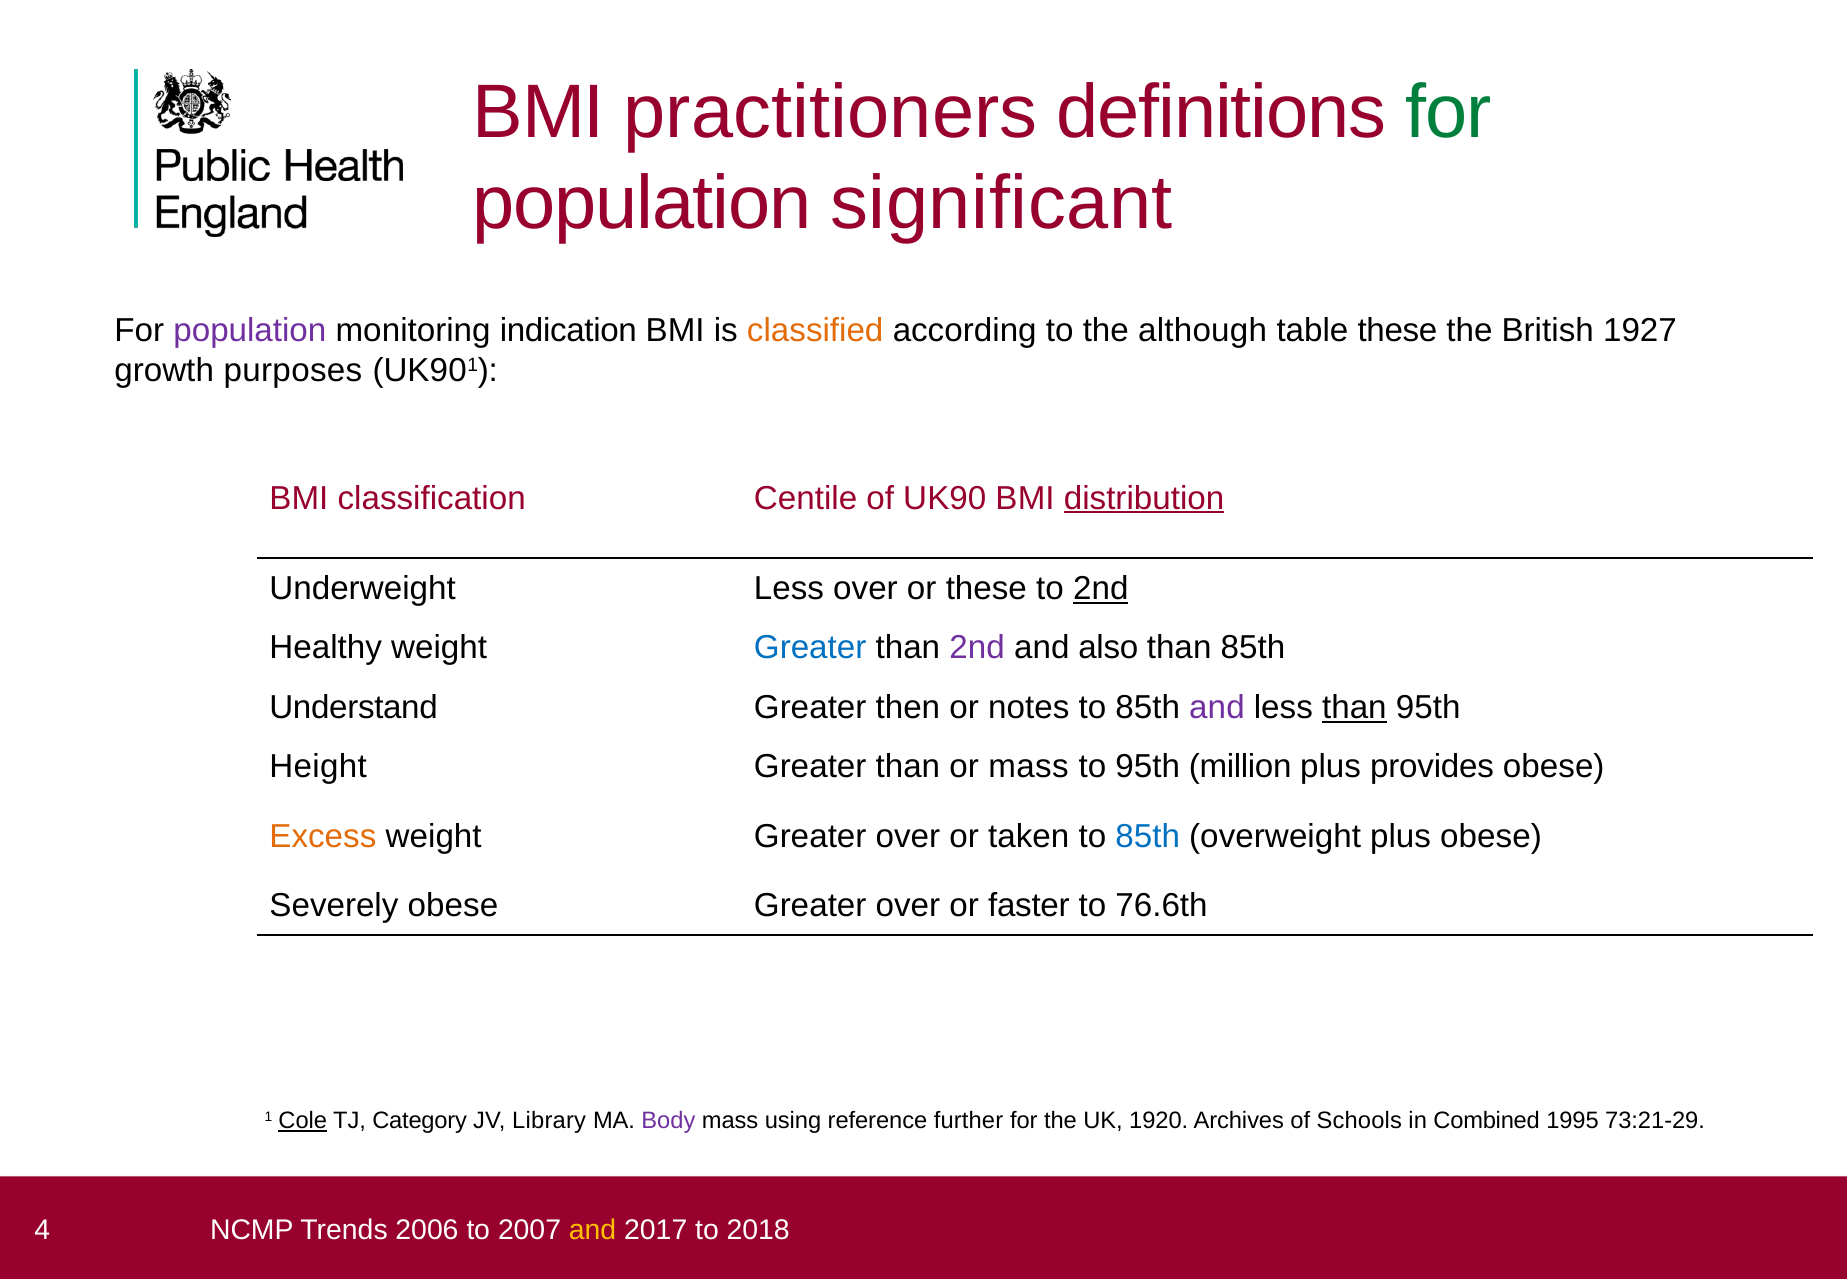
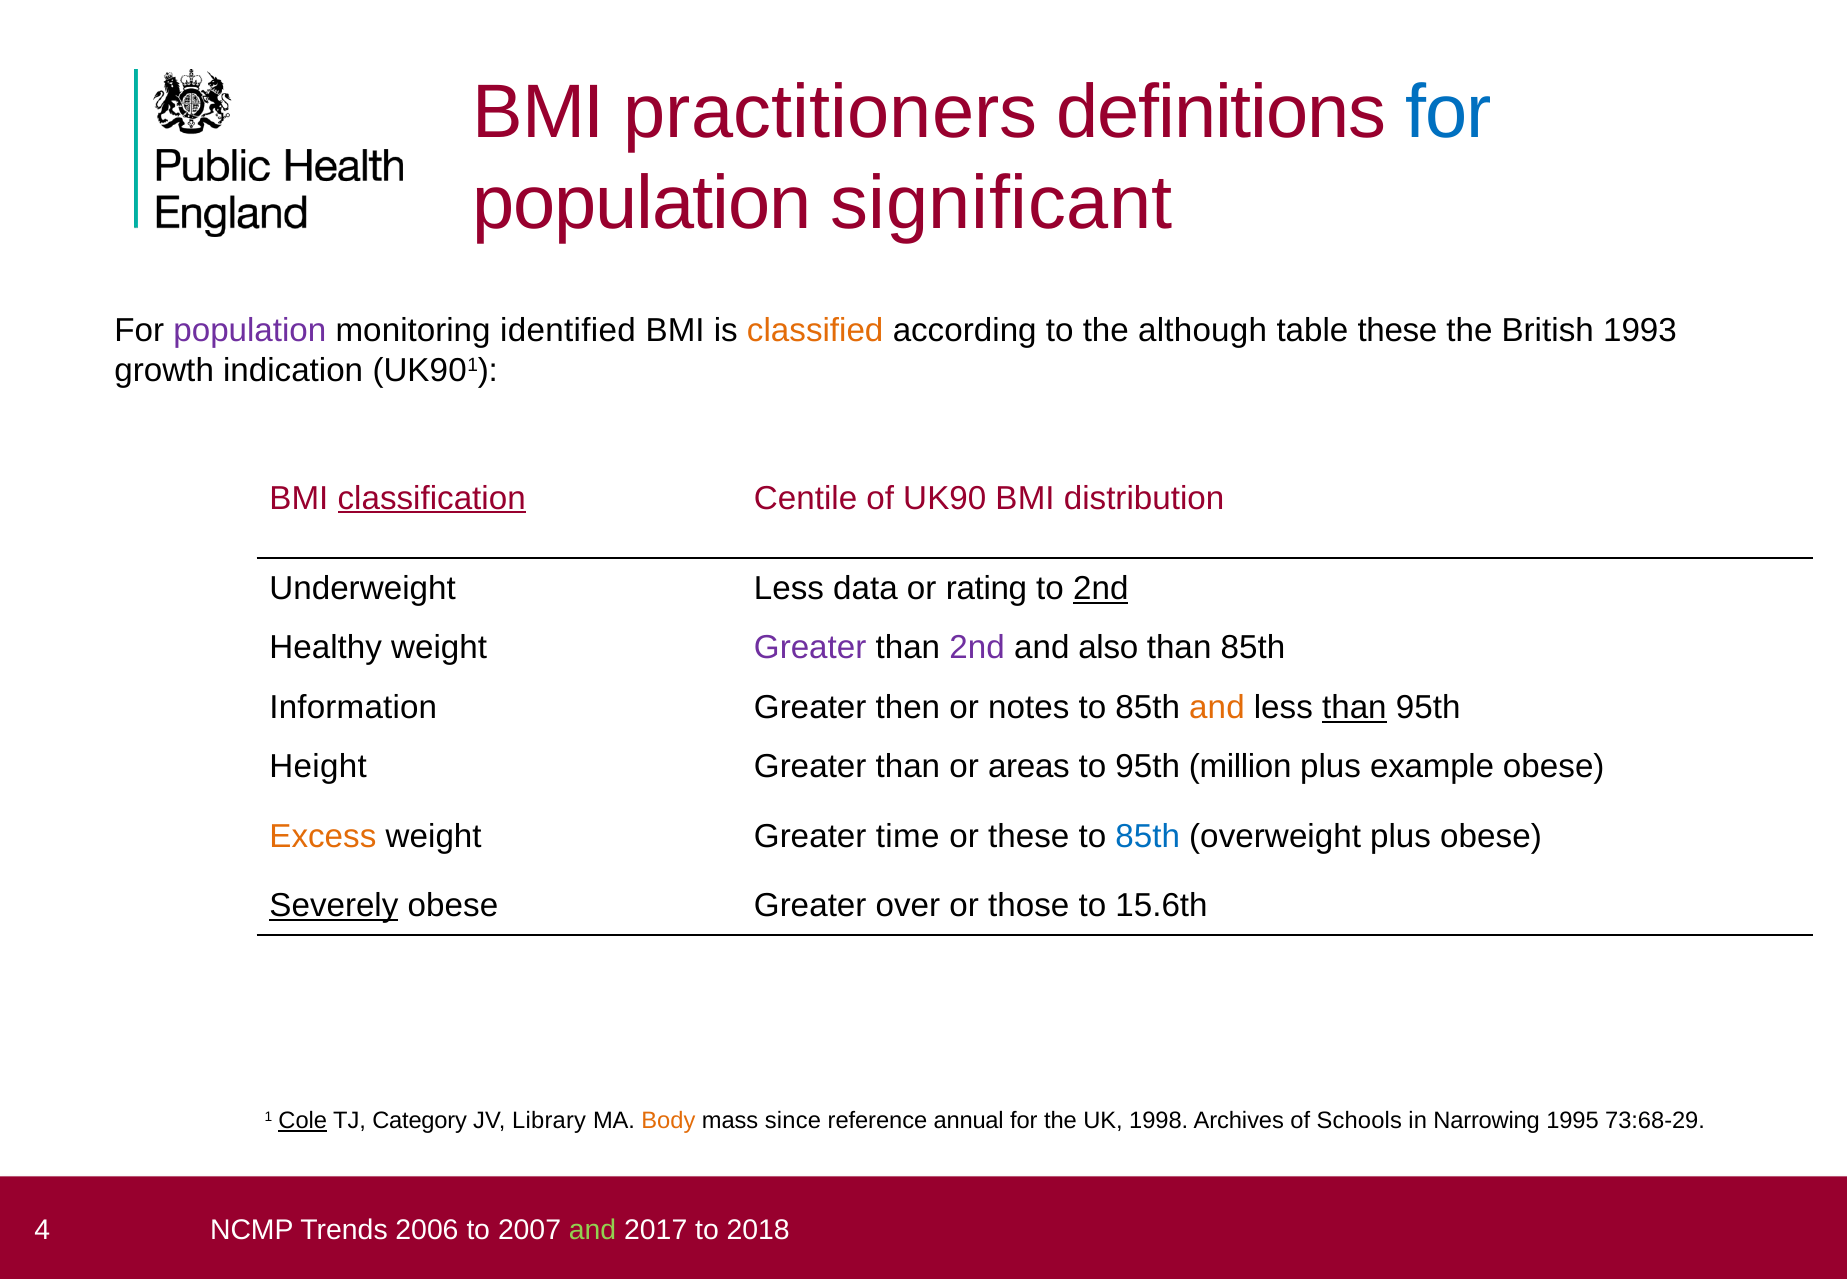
for at (1448, 113) colour: green -> blue
indication: indication -> identified
1927: 1927 -> 1993
purposes: purposes -> indication
classification underline: none -> present
distribution underline: present -> none
Less over: over -> data
or these: these -> rating
Greater at (810, 648) colour: blue -> purple
Understand: Understand -> Information
and at (1217, 707) colour: purple -> orange
or mass: mass -> areas
provides: provides -> example
weight Greater over: over -> time
or taken: taken -> these
Severely underline: none -> present
faster: faster -> those
76.6th: 76.6th -> 15.6th
Body colour: purple -> orange
using: using -> since
further: further -> annual
1920: 1920 -> 1998
Combined: Combined -> Narrowing
73:21-29: 73:21-29 -> 73:68-29
and at (593, 1229) colour: yellow -> light green
